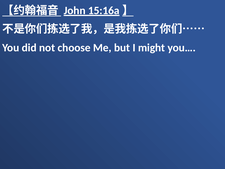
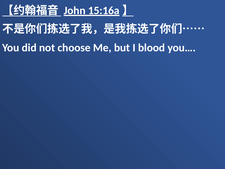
might: might -> blood
